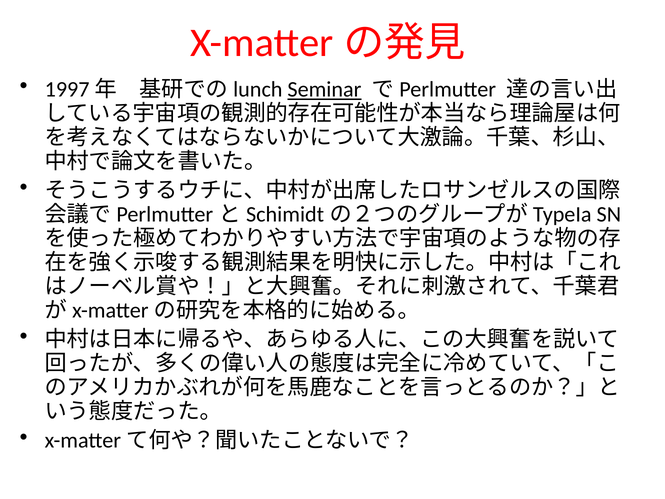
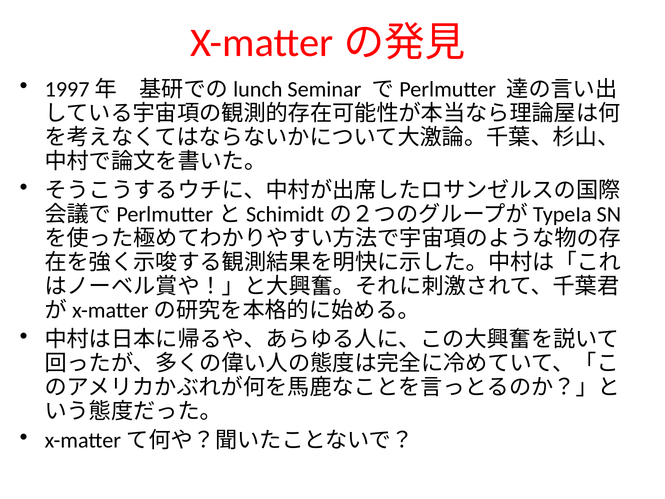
Seminar underline: present -> none
